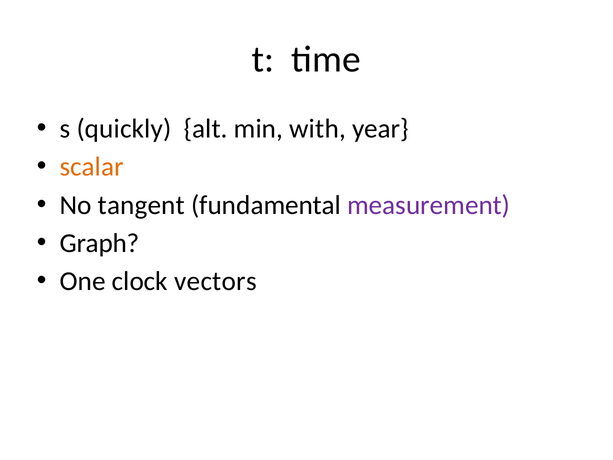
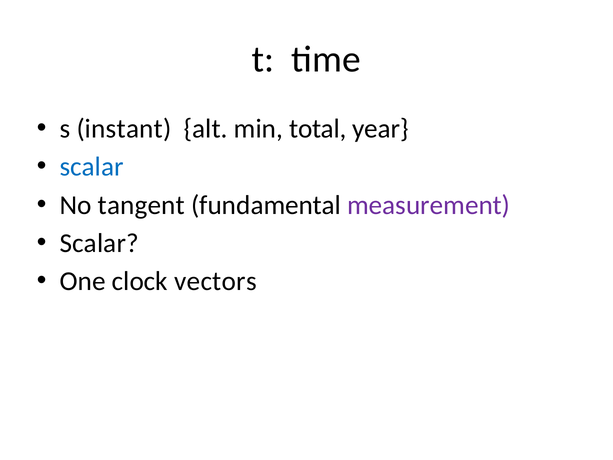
quickly: quickly -> instant
with: with -> total
scalar at (92, 167) colour: orange -> blue
Graph at (99, 243): Graph -> Scalar
